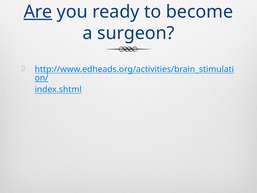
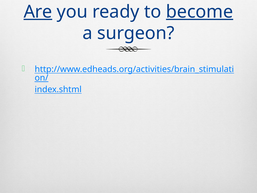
become underline: none -> present
